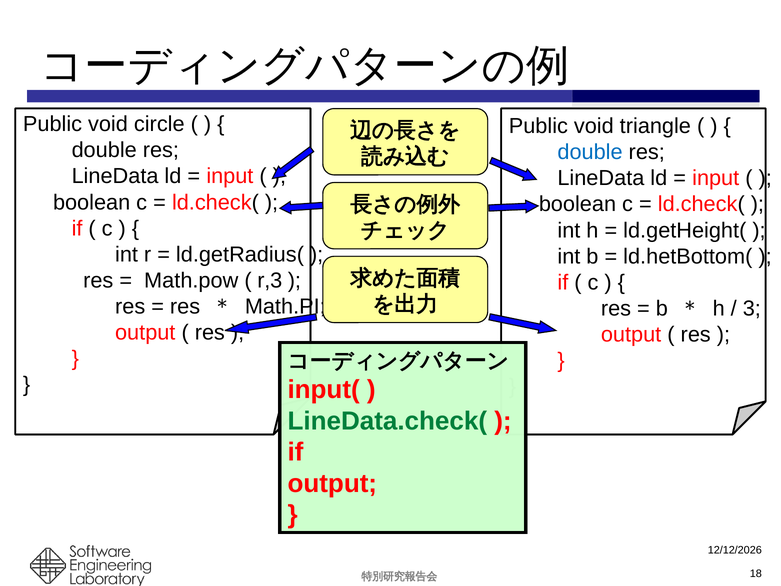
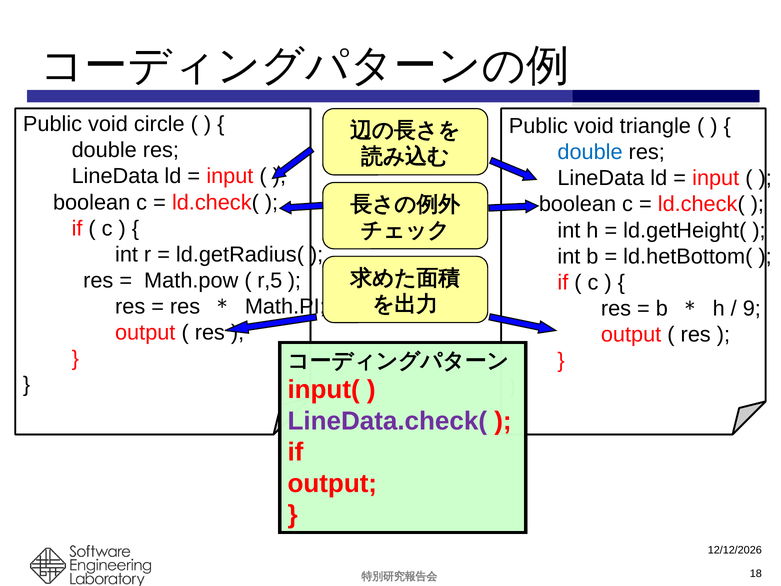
r,3: r,3 -> r,5
3: 3 -> 9
LineData.check( colour: green -> purple
